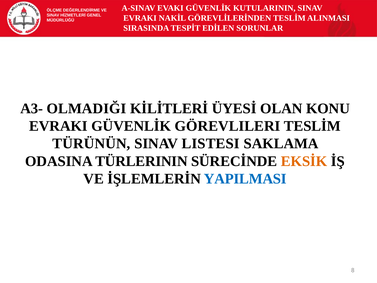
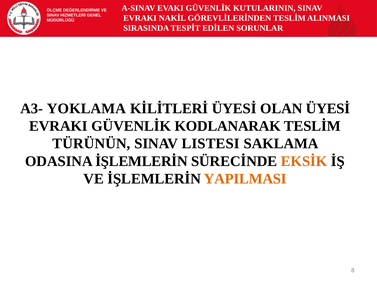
OLMADIĞI: OLMADIĞI -> YOKLAMA
OLAN KONU: KONU -> ÜYESİ
GÖREVLILERI: GÖREVLILERI -> KODLANARAK
ODASINA TÜRLERININ: TÜRLERININ -> İŞLEMLERİN
YAPILMASI colour: blue -> orange
